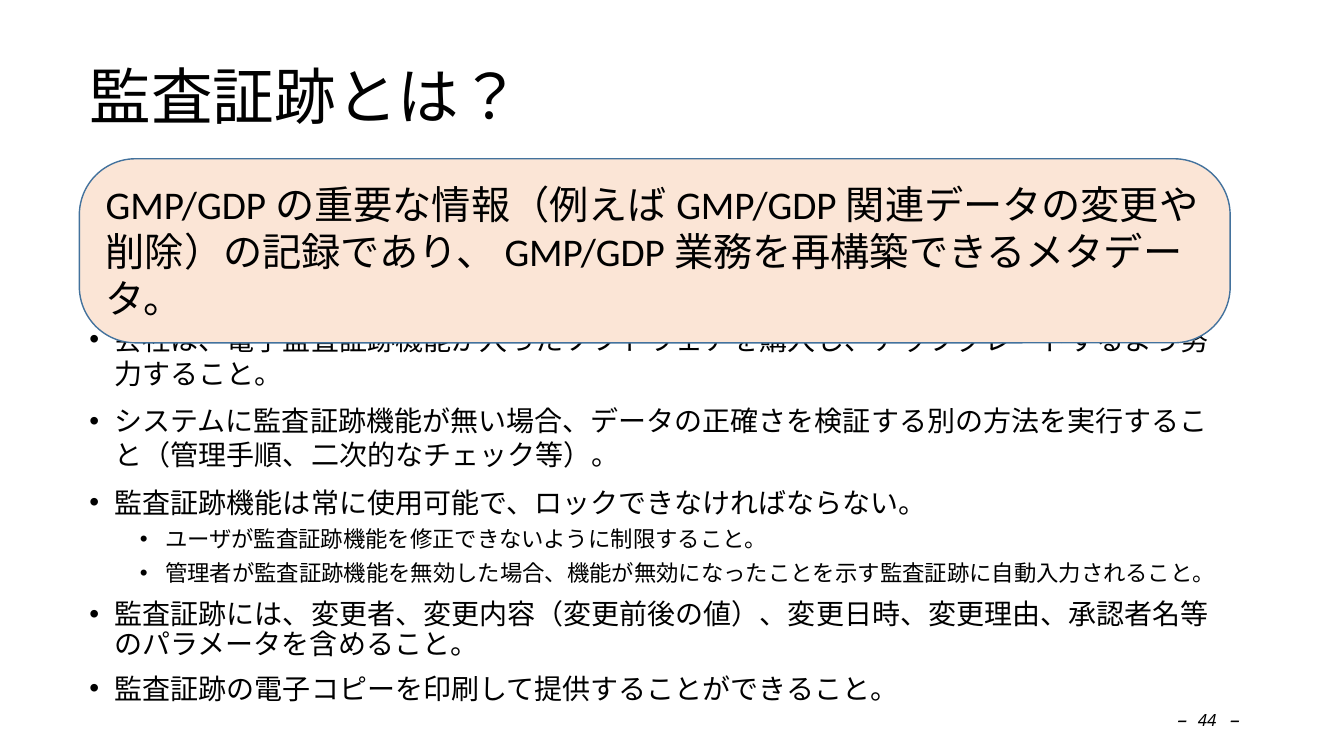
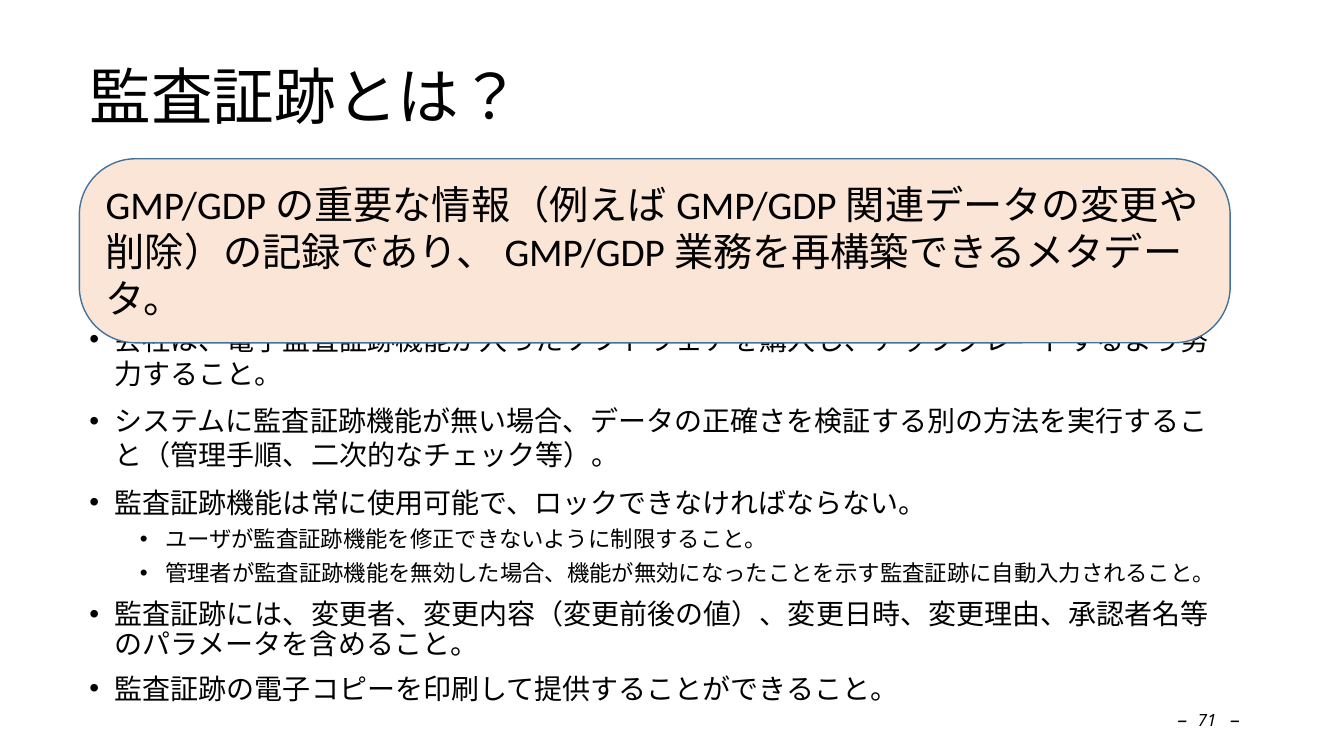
44: 44 -> 71
